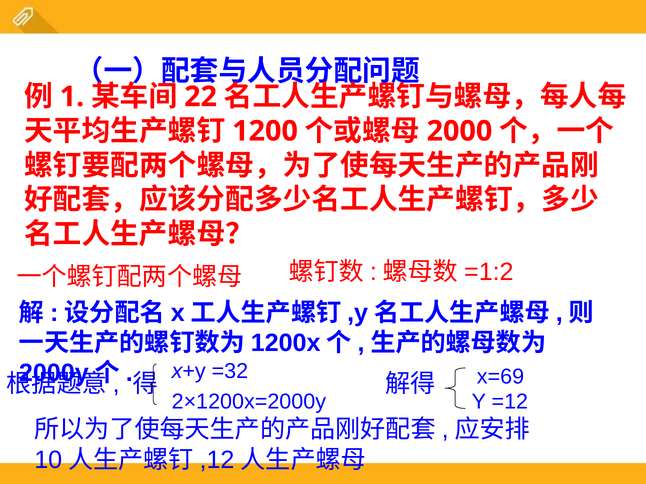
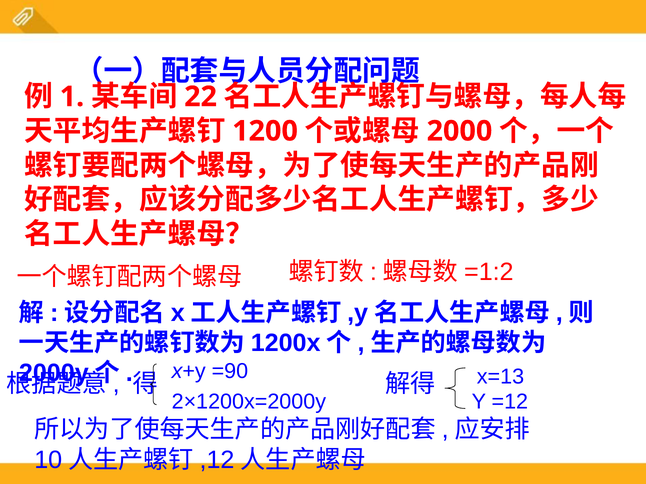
=32: =32 -> =90
x=69: x=69 -> x=13
